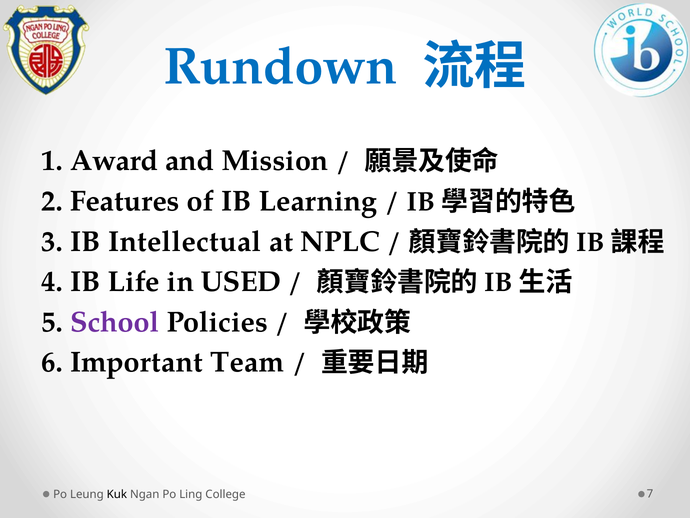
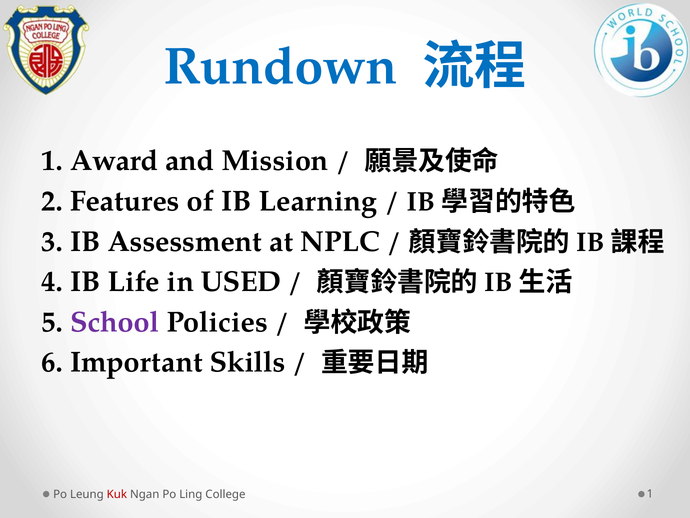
Intellectual: Intellectual -> Assessment
Team: Team -> Skills
Kuk colour: black -> red
College 7: 7 -> 1
